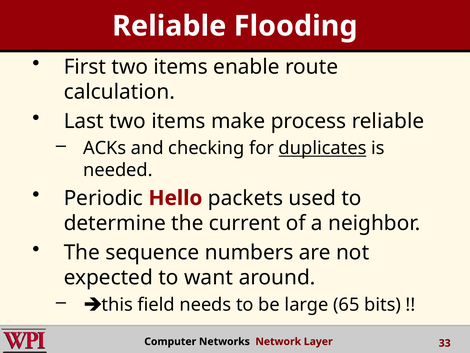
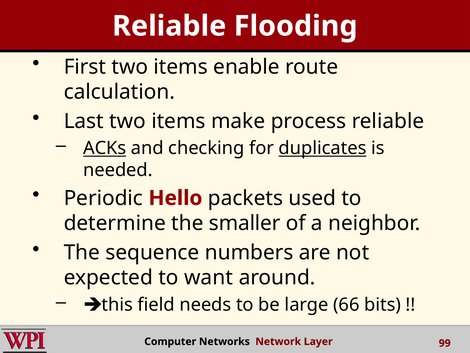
ACKs underline: none -> present
current: current -> smaller
65: 65 -> 66
33: 33 -> 99
